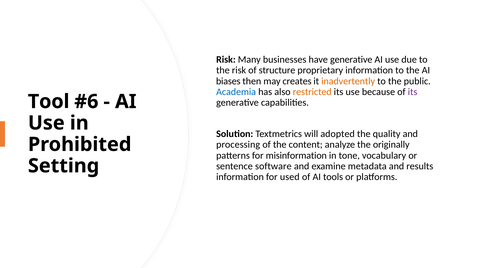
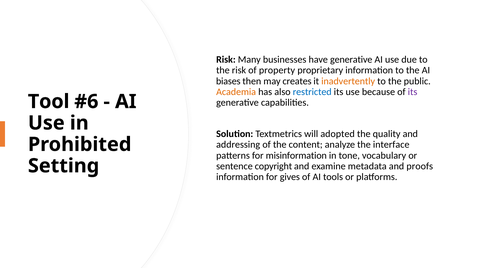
structure: structure -> property
Academia colour: blue -> orange
restricted colour: orange -> blue
processing: processing -> addressing
originally: originally -> interface
software: software -> copyright
results: results -> proofs
used: used -> gives
